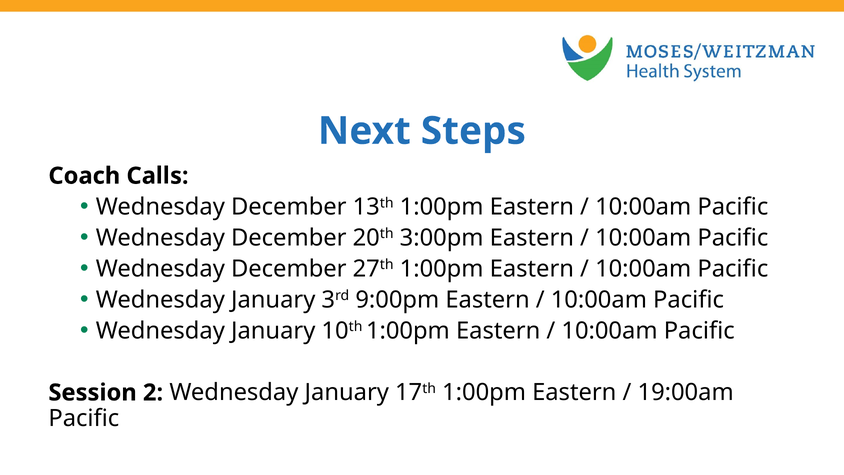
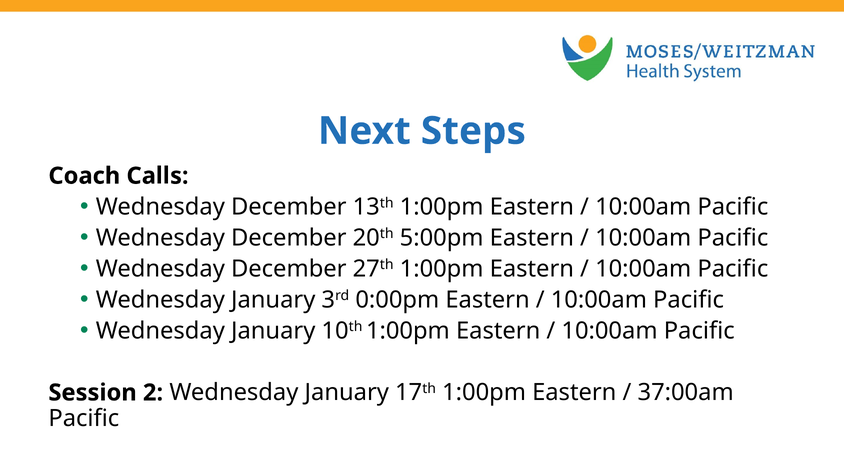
3:00pm: 3:00pm -> 5:00pm
9:00pm: 9:00pm -> 0:00pm
19:00am: 19:00am -> 37:00am
